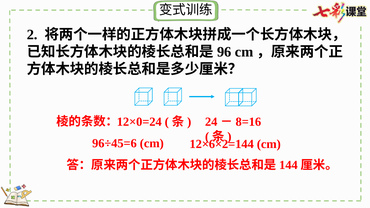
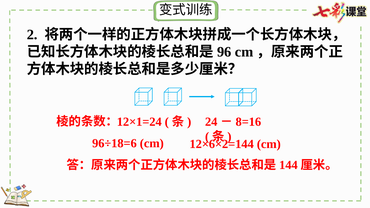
12×0=24: 12×0=24 -> 12×1=24
96÷45=6: 96÷45=6 -> 96÷18=6
